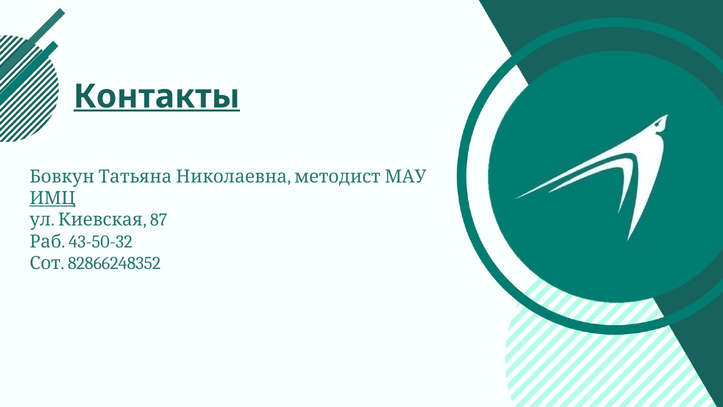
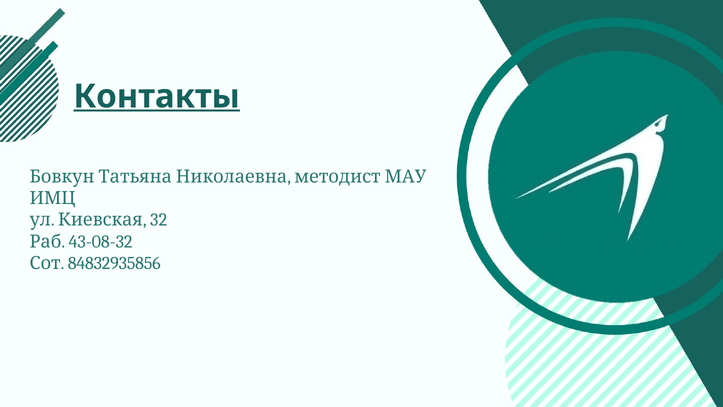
ИМЦ underline: present -> none
87: 87 -> 32
43-50-32: 43-50-32 -> 43-08-32
82866248352: 82866248352 -> 84832935856
